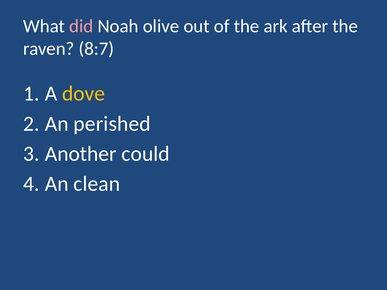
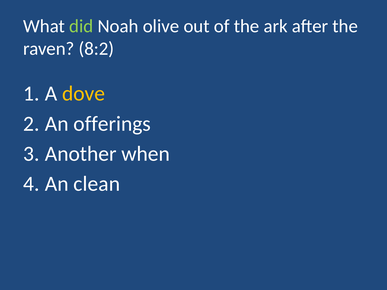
did colour: pink -> light green
8:7: 8:7 -> 8:2
perished: perished -> offerings
could: could -> when
